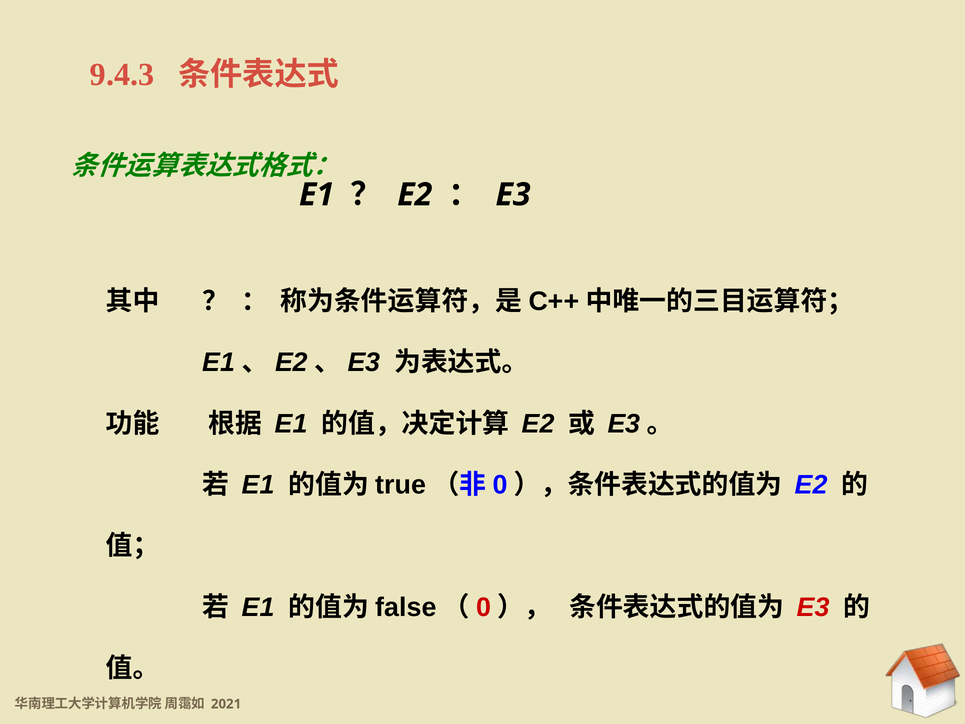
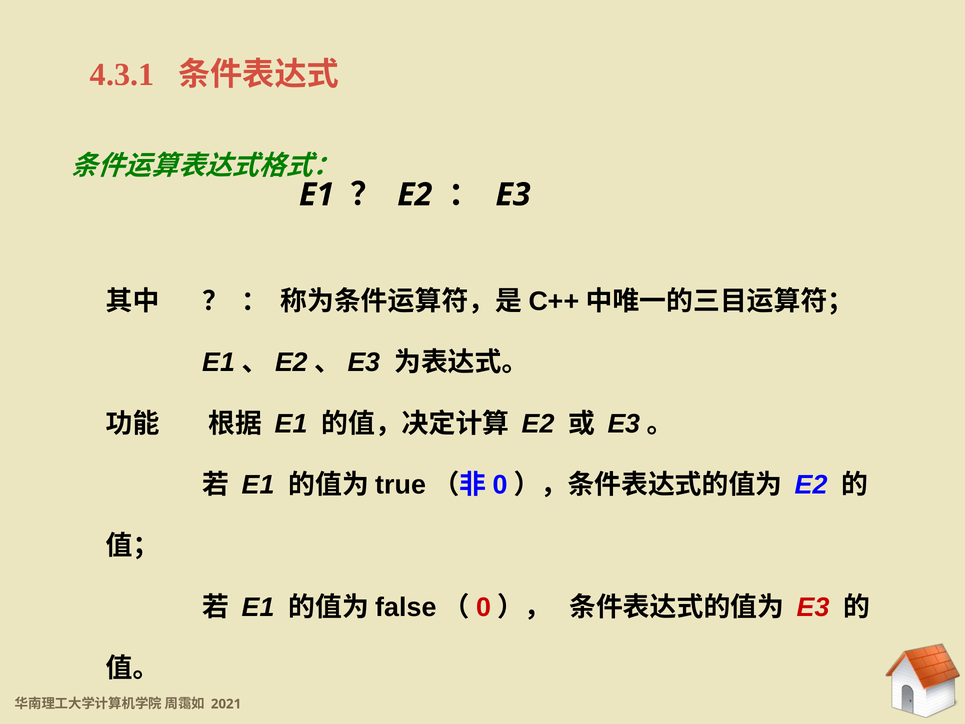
9.4.3: 9.4.3 -> 4.3.1
